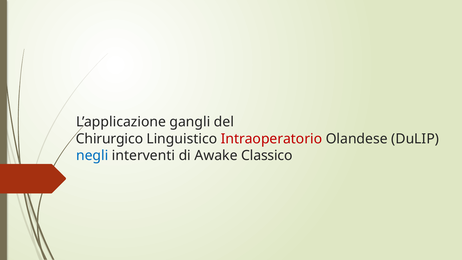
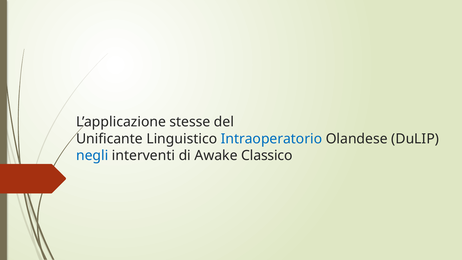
gangli: gangli -> stesse
Chirurgico: Chirurgico -> Unificante
Intraoperatorio colour: red -> blue
